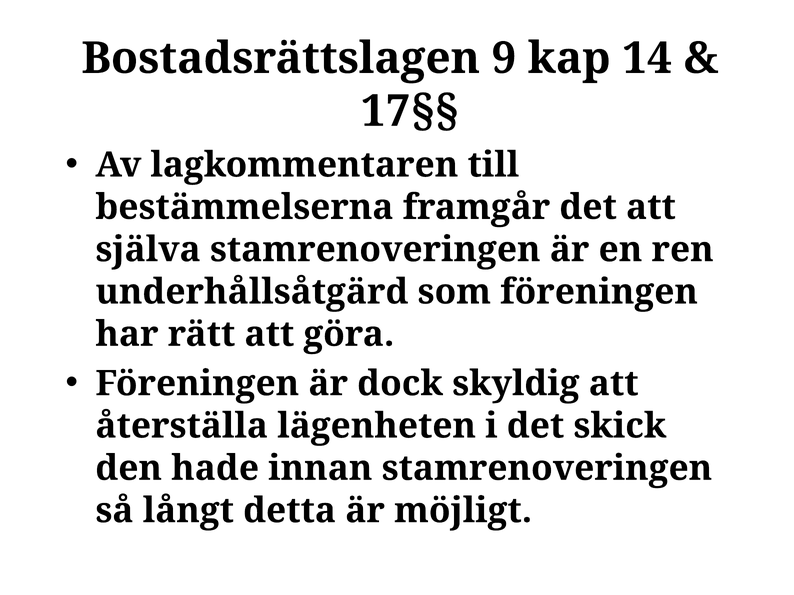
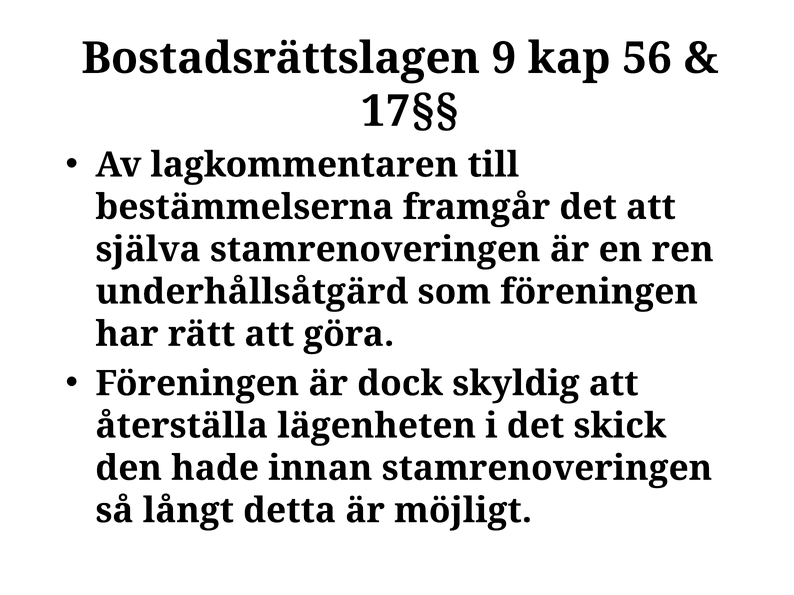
14: 14 -> 56
